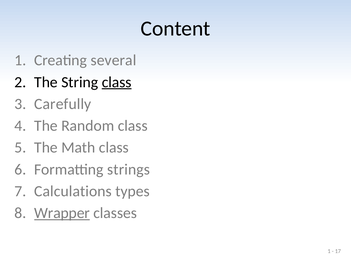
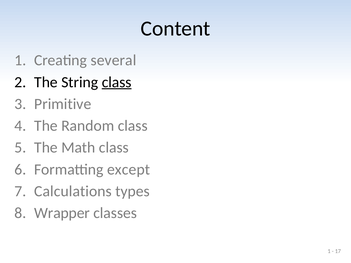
Carefully: Carefully -> Primitive
strings: strings -> except
Wrapper underline: present -> none
